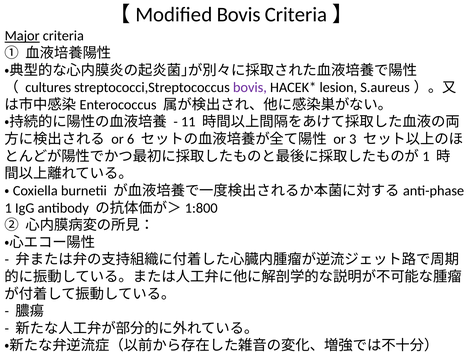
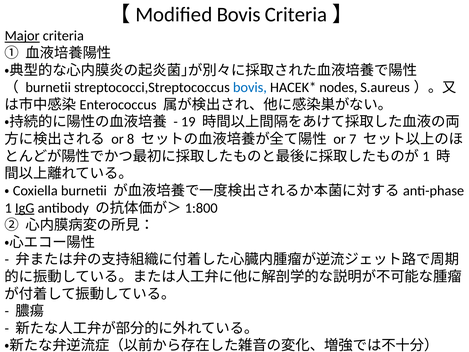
cultures at (48, 87): cultures -> burnetii
bovis at (250, 87) colour: purple -> blue
lesion: lesion -> nodes
11: 11 -> 19
6: 6 -> 8
3: 3 -> 7
IgG underline: none -> present
